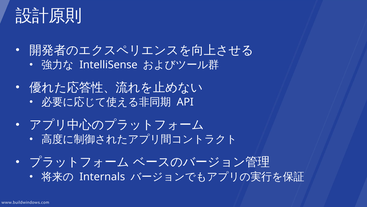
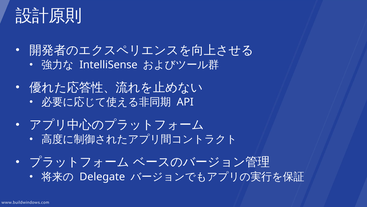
Internals: Internals -> Delegate
